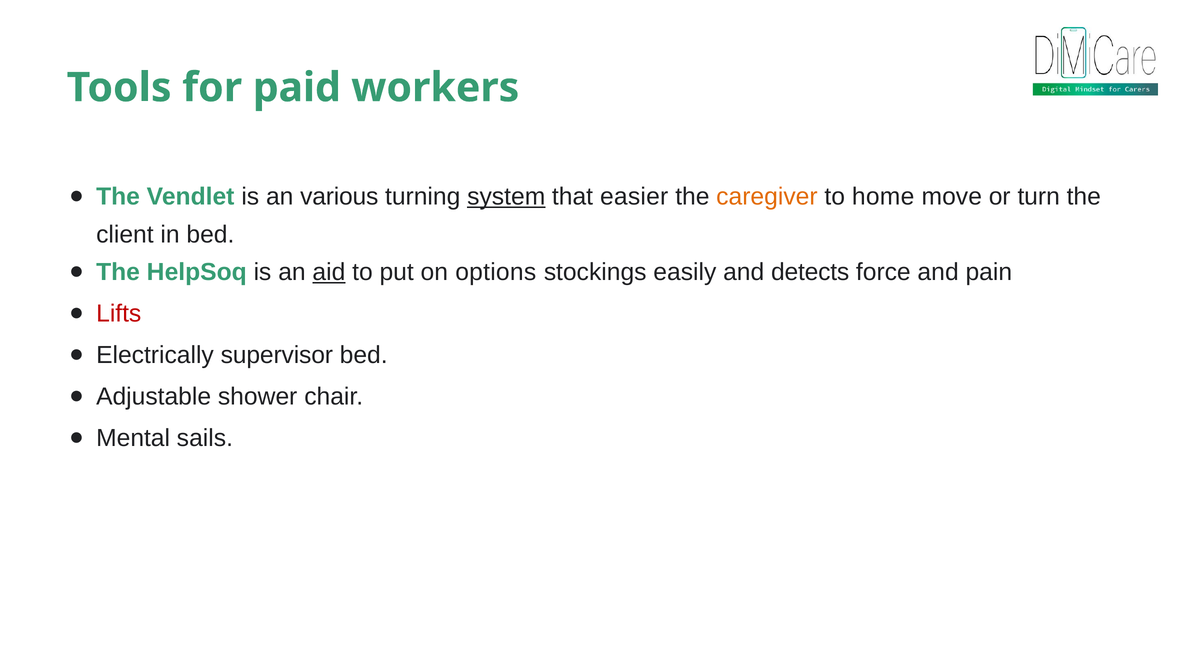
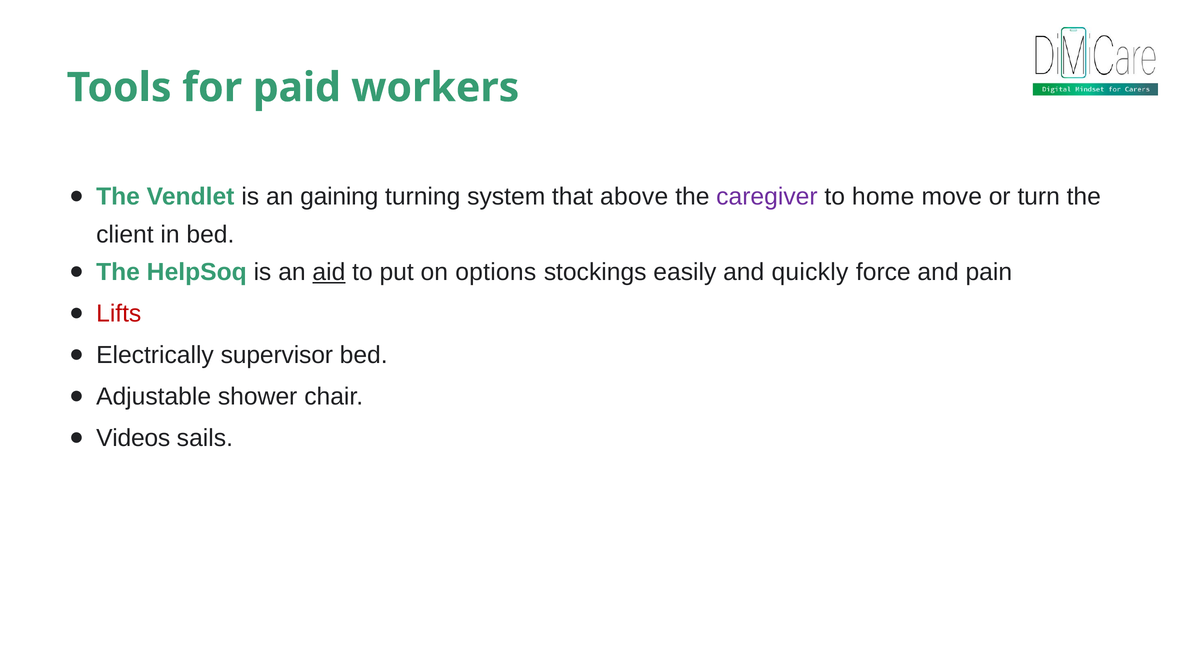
various: various -> gaining
system underline: present -> none
easier: easier -> above
caregiver colour: orange -> purple
detects: detects -> quickly
Mental: Mental -> Videos
